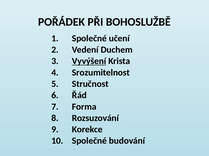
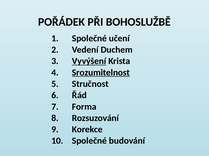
Srozumitelnost underline: none -> present
